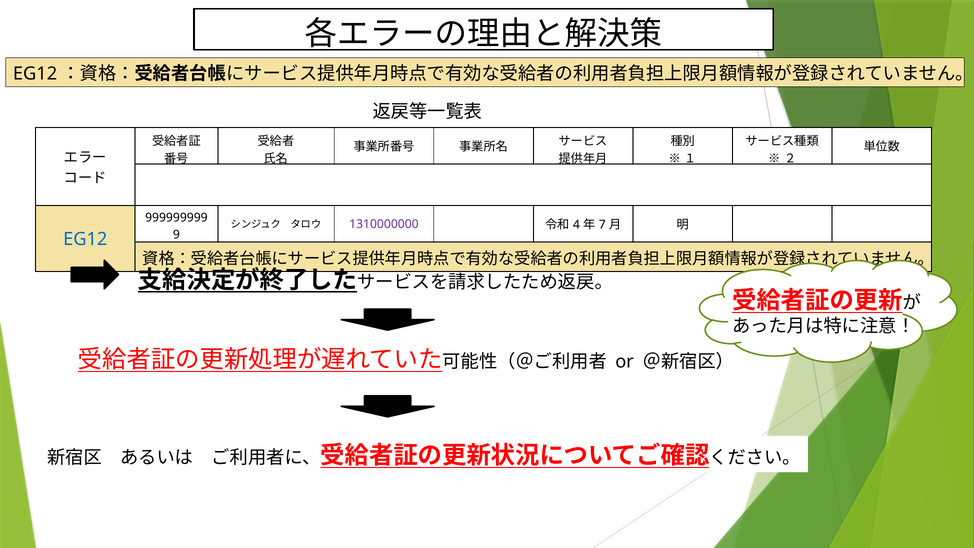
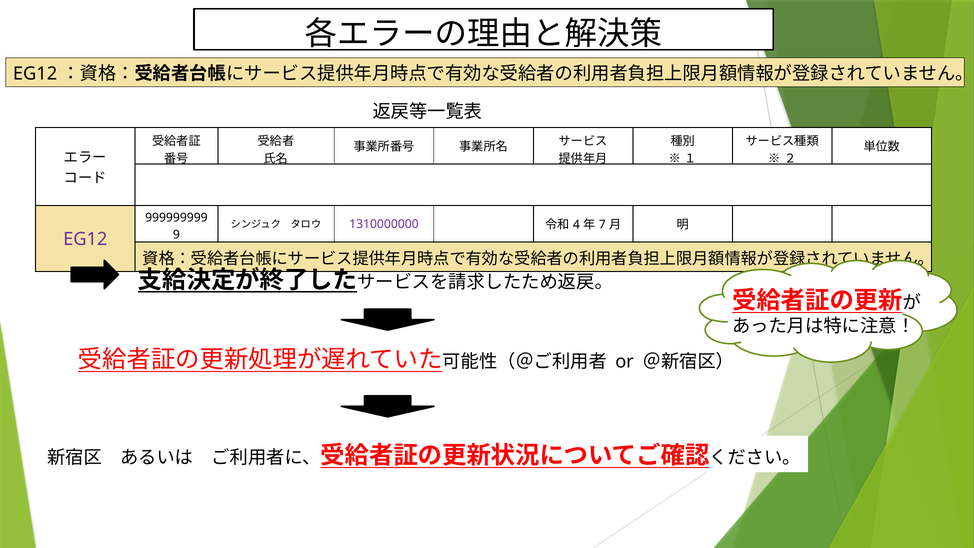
EG12 colour: blue -> purple
